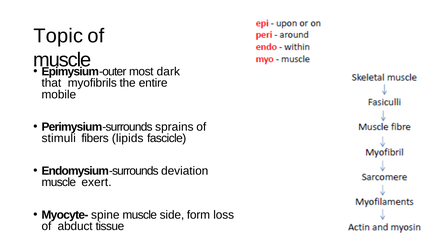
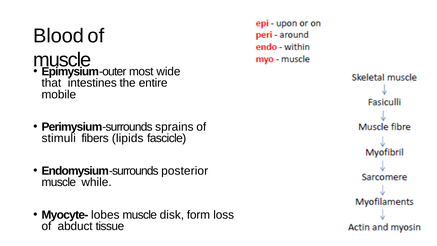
Topic: Topic -> Blood
dark: dark -> wide
myofibrils: myofibrils -> intestines
deviation: deviation -> posterior
exert: exert -> while
spine: spine -> lobes
side: side -> disk
